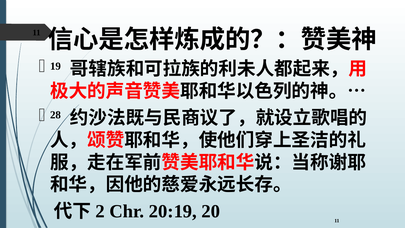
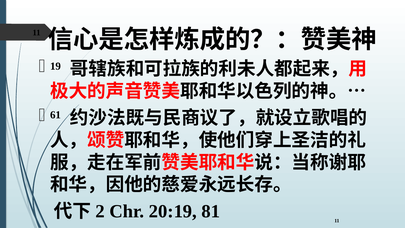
28: 28 -> 61
20: 20 -> 81
